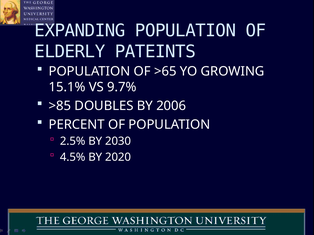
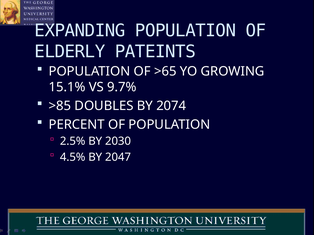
2006: 2006 -> 2074
2020: 2020 -> 2047
